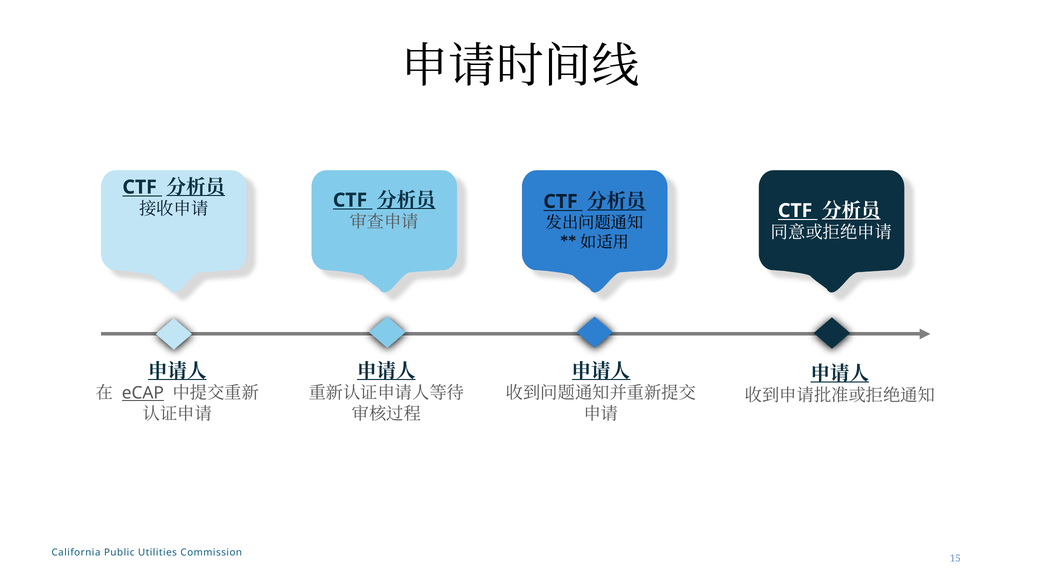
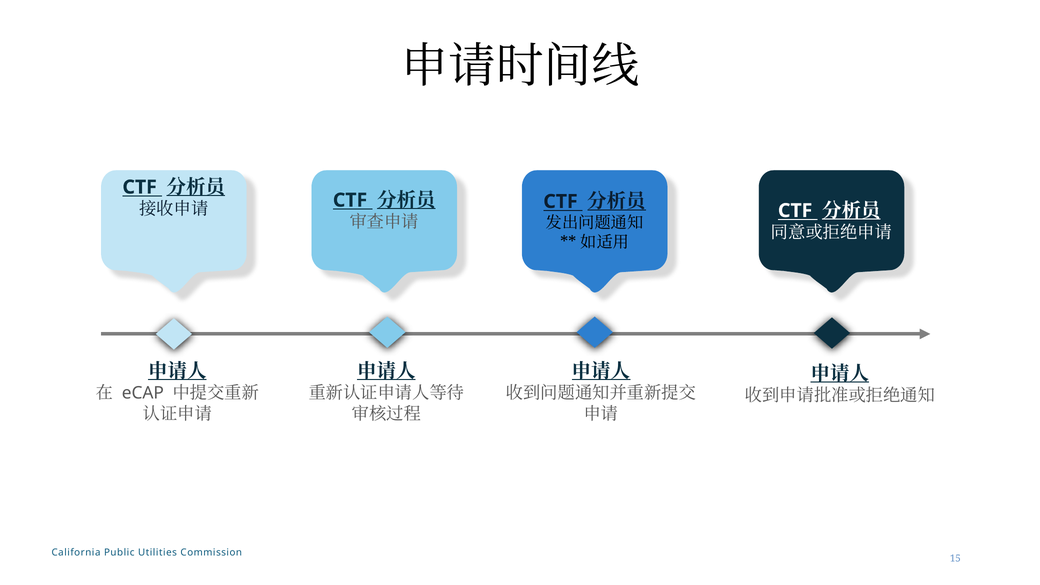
eCAP underline: present -> none
